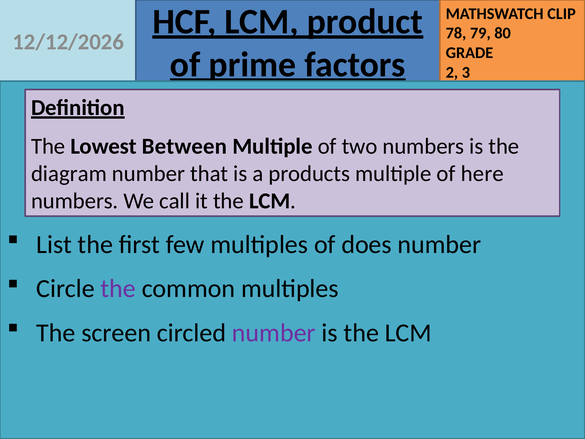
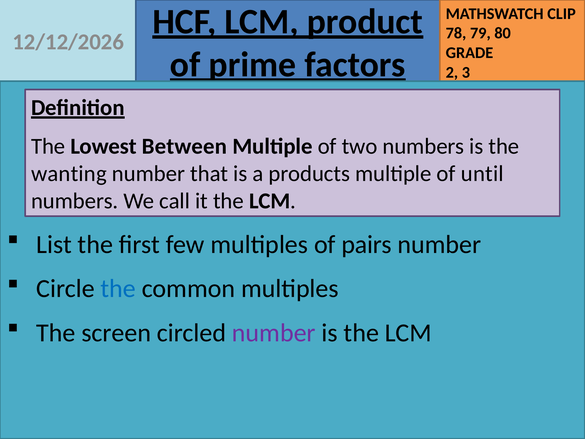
diagram: diagram -> wanting
here: here -> until
does: does -> pairs
the at (118, 288) colour: purple -> blue
